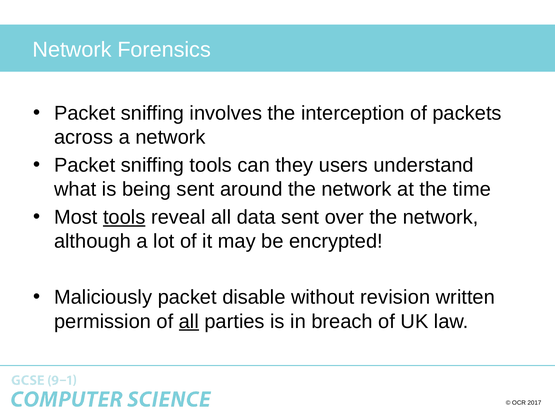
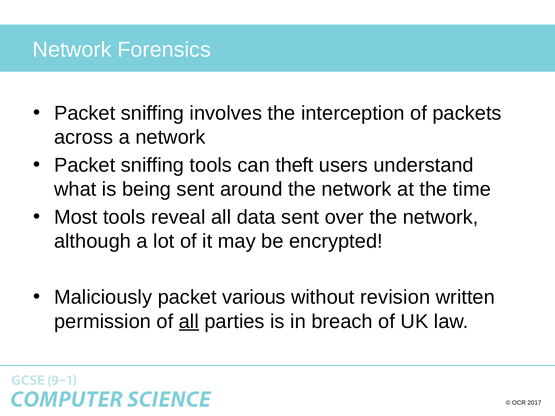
they: they -> theft
tools at (124, 217) underline: present -> none
disable: disable -> various
